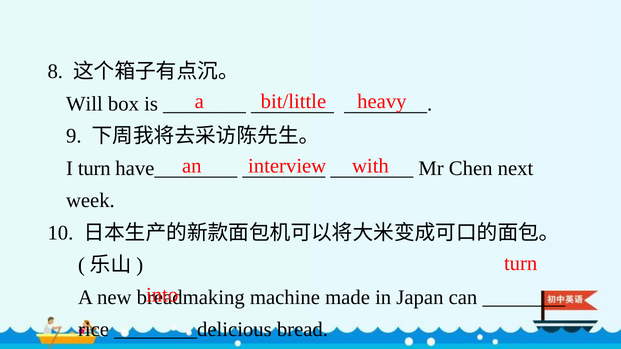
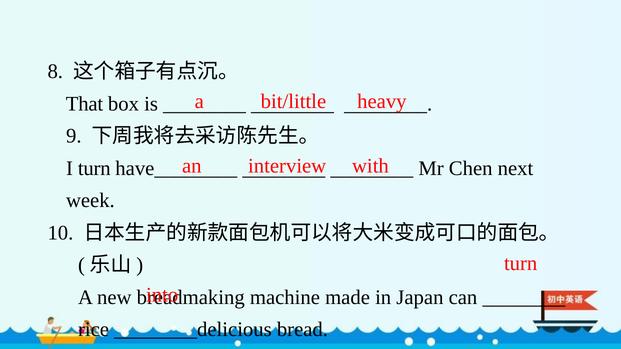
Will: Will -> That
